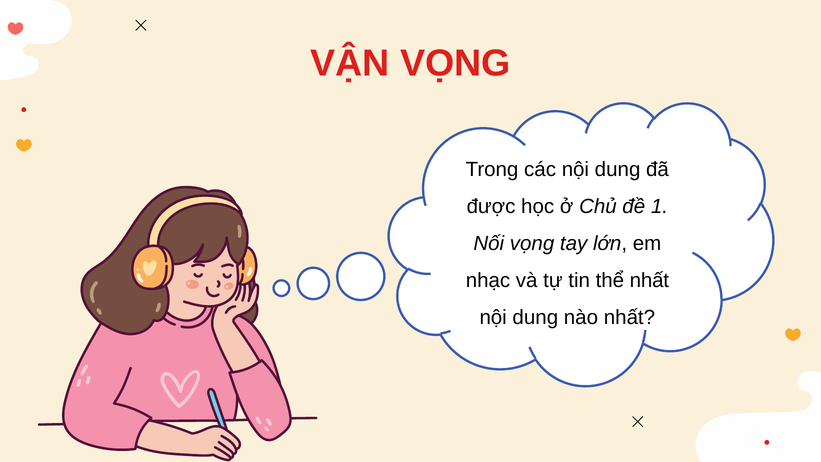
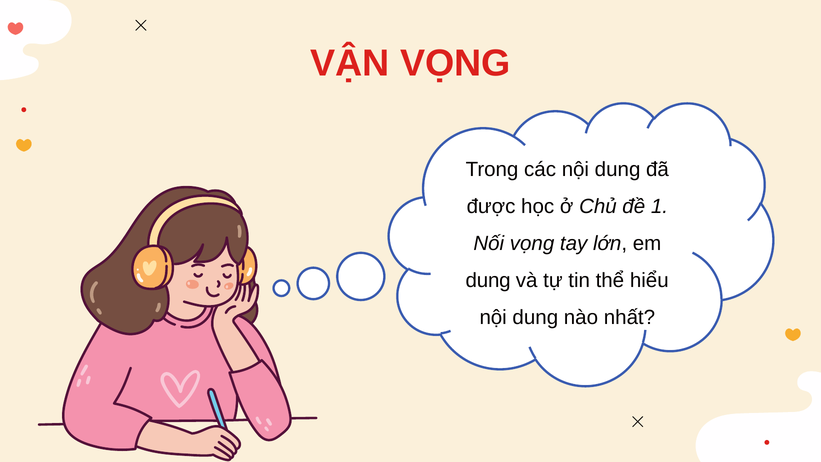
nhạc at (488, 280): nhạc -> dung
thể nhất: nhất -> hiểu
